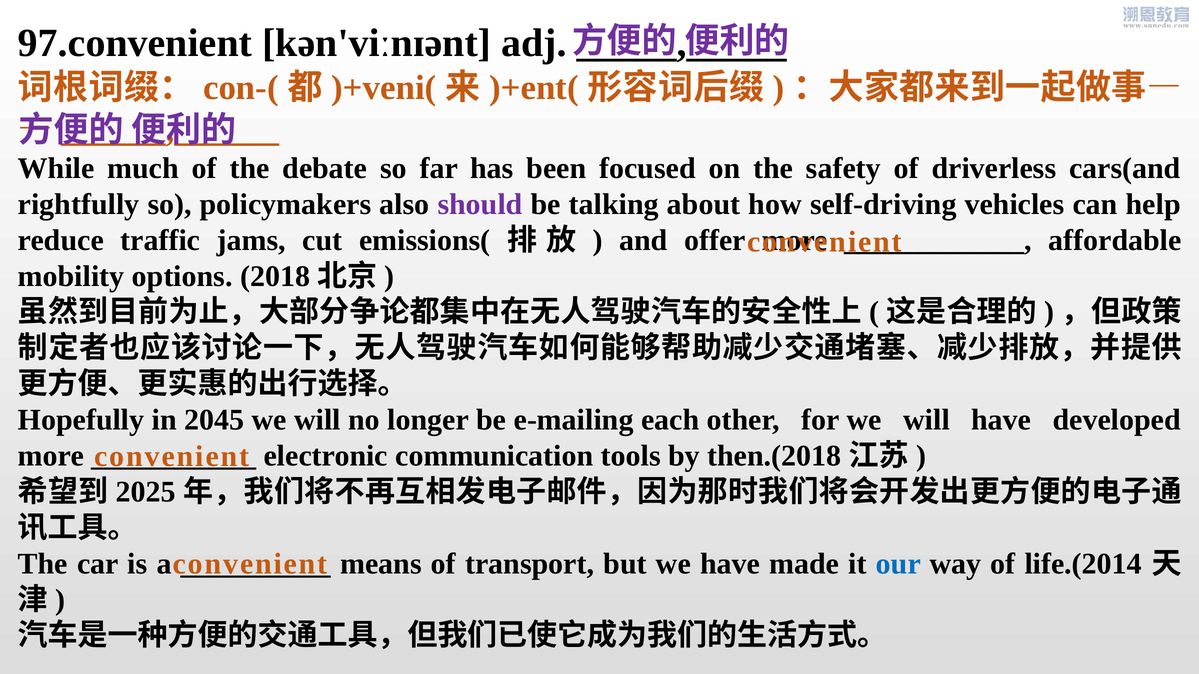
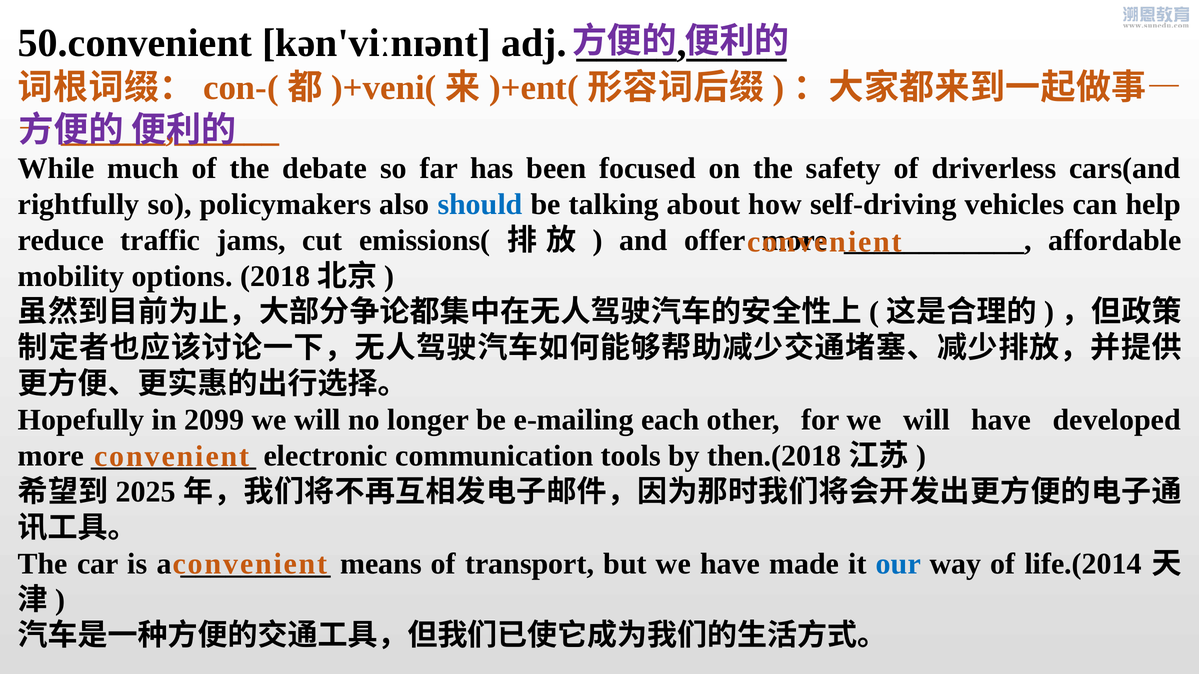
97.convenient: 97.convenient -> 50.convenient
should colour: purple -> blue
2045: 2045 -> 2099
